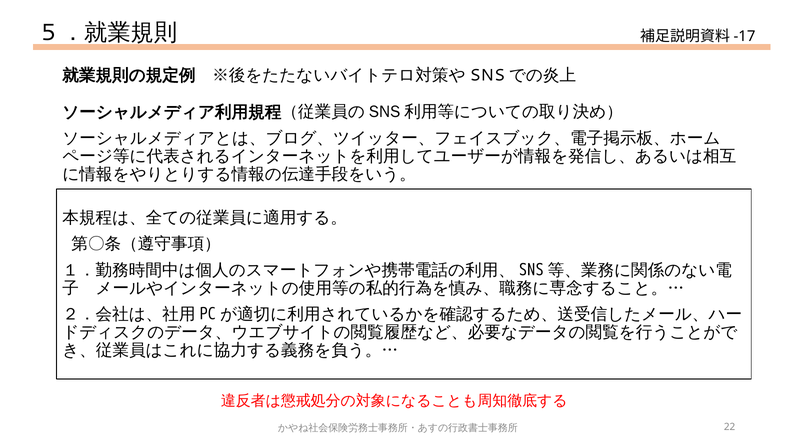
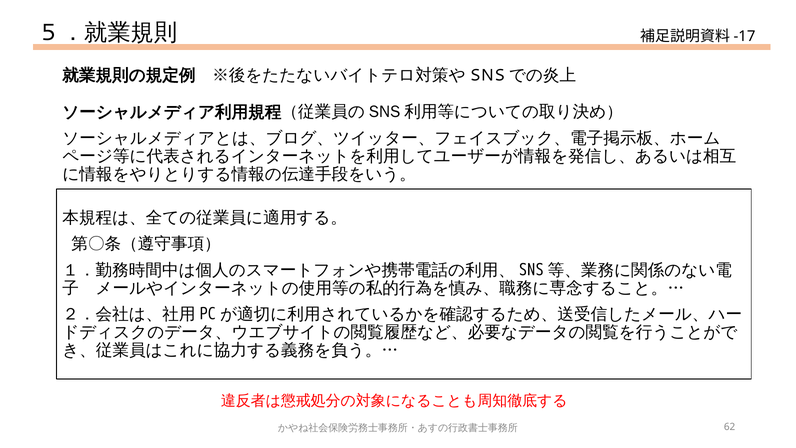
22: 22 -> 62
